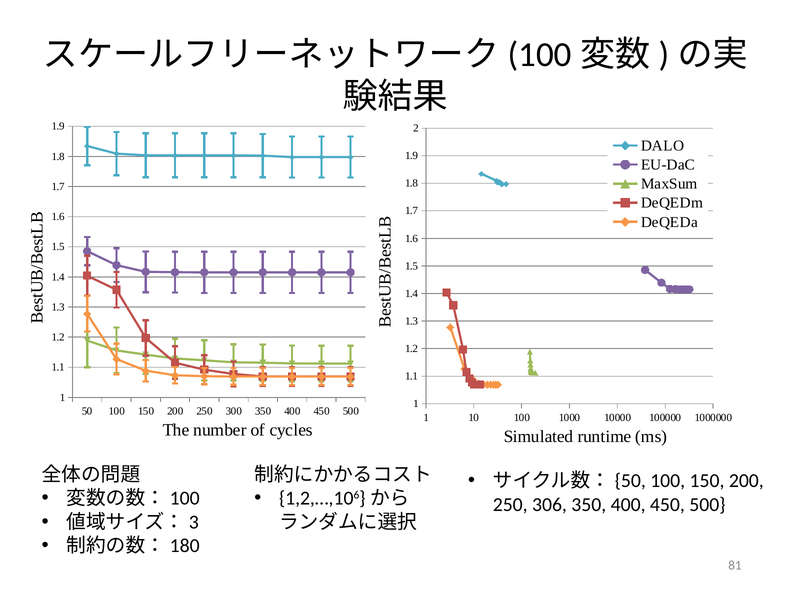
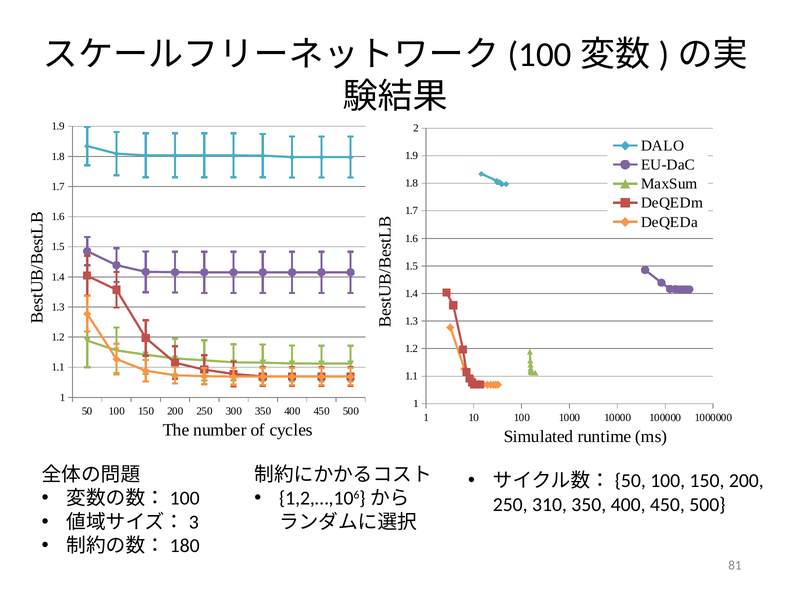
306: 306 -> 310
